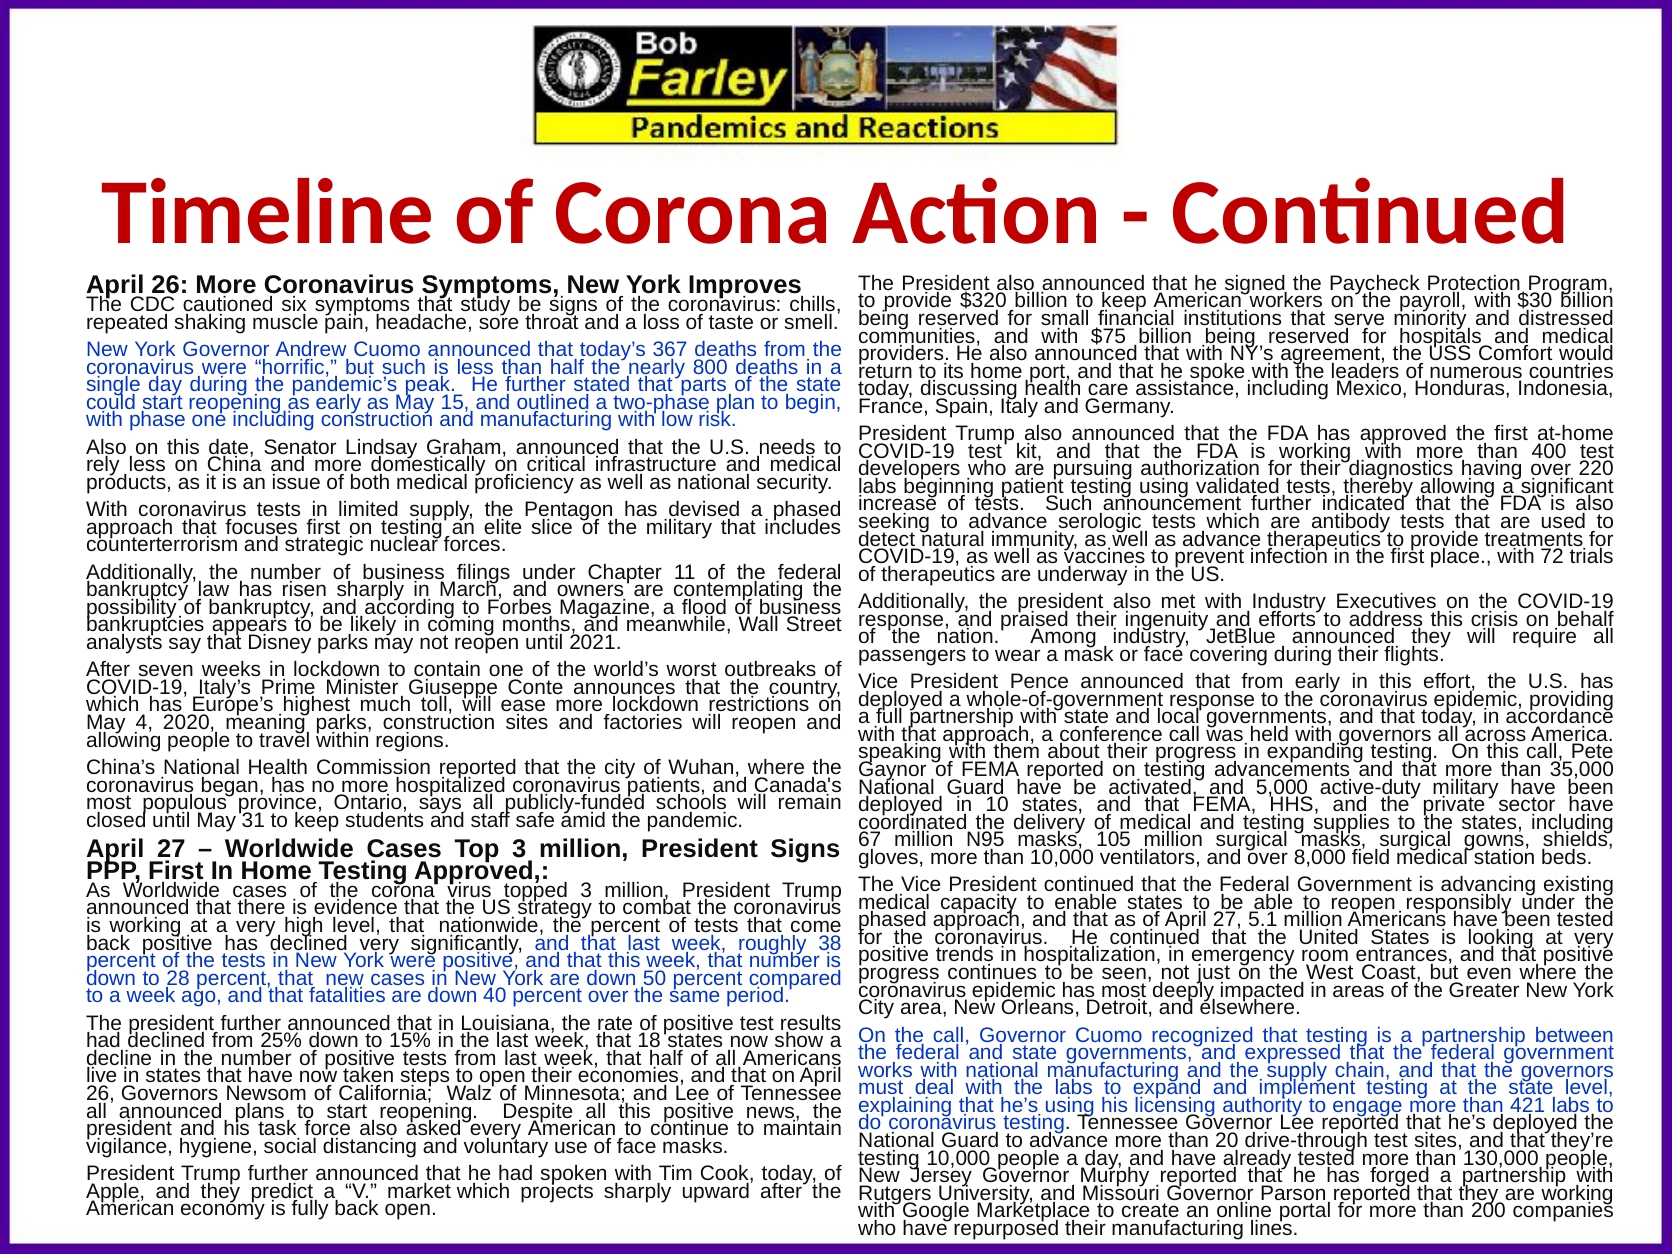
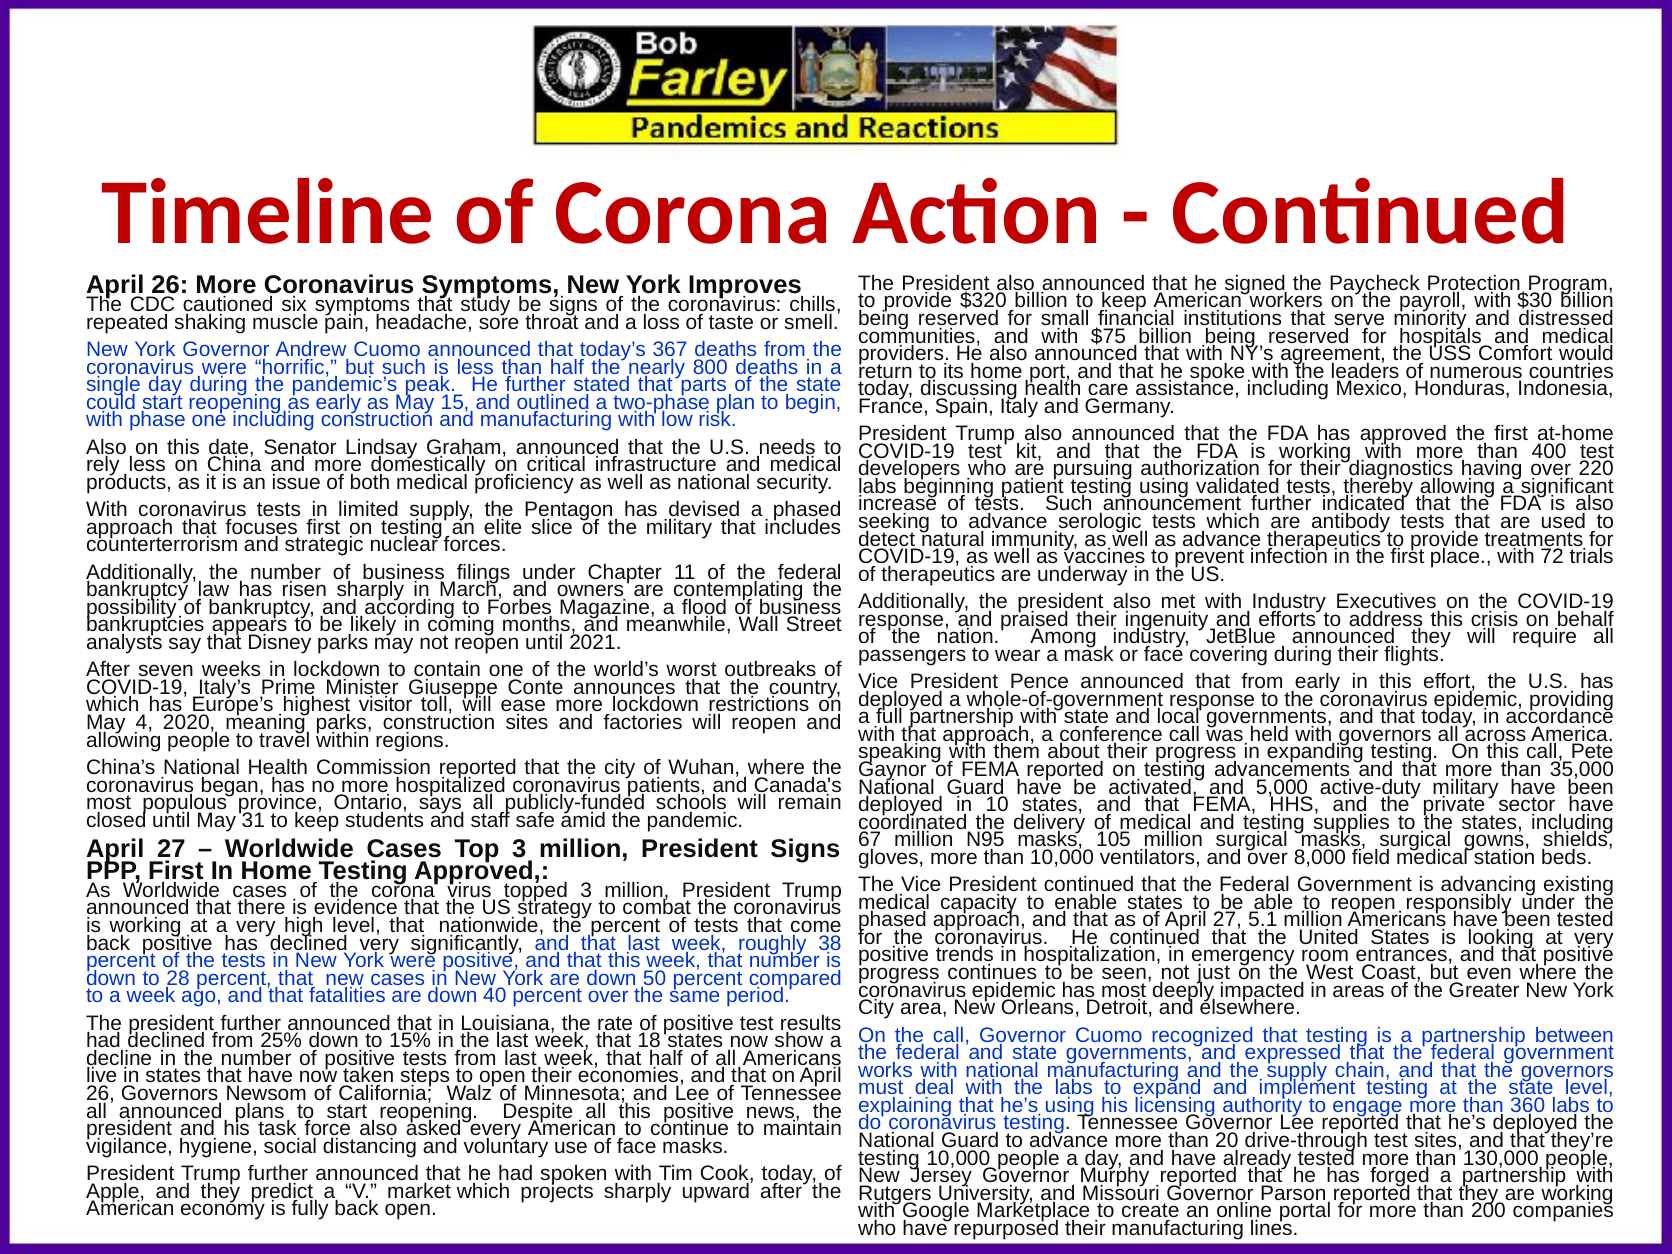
much: much -> visitor
421: 421 -> 360
